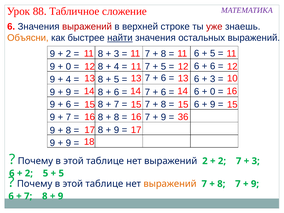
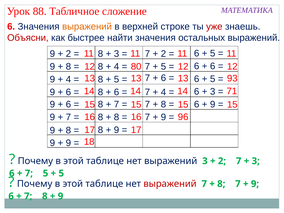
выражений at (87, 26) colour: red -> orange
Объясни colour: orange -> red
найти underline: present -> none
8 at (163, 54): 8 -> 2
0 at (68, 67): 0 -> 8
12 11: 11 -> 80
10: 10 -> 93
3 at (213, 79): 3 -> 5
14 16: 16 -> 71
0 at (213, 92): 0 -> 3
9 at (68, 92): 9 -> 6
6 at (163, 92): 6 -> 4
36: 36 -> 96
выражений 2: 2 -> 3
2 at (29, 173): 2 -> 7
выражений at (170, 184) colour: orange -> red
